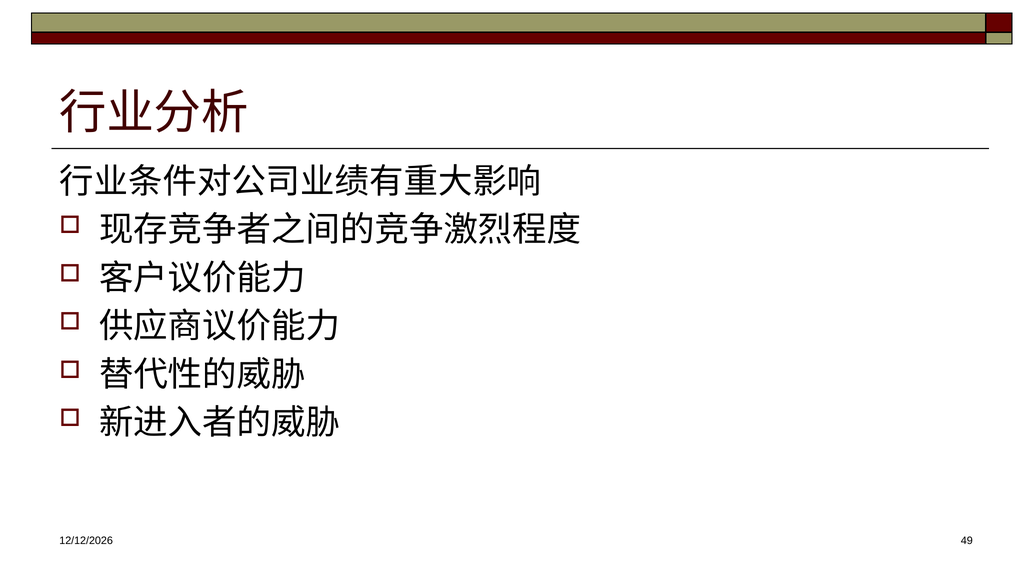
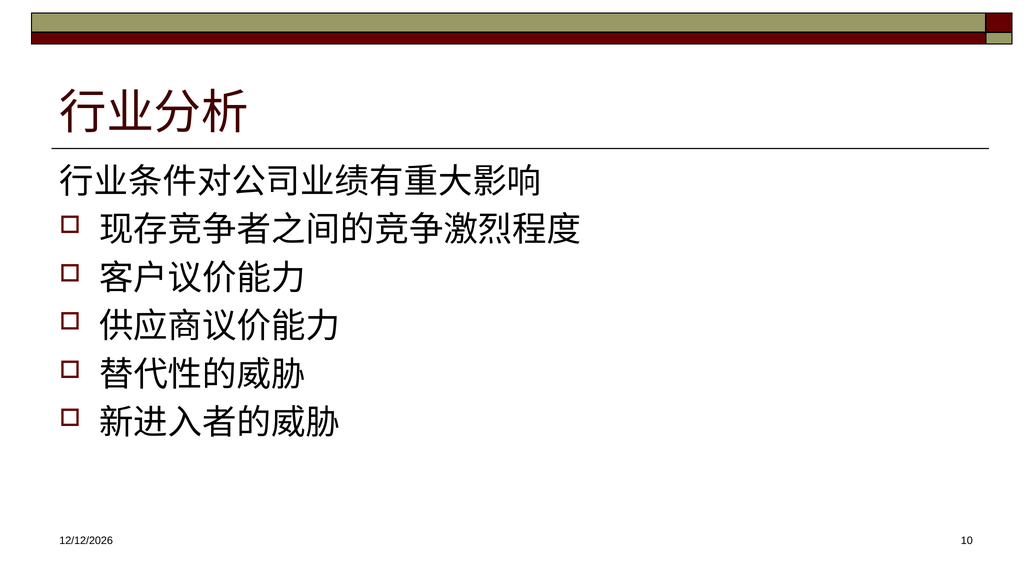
49: 49 -> 10
